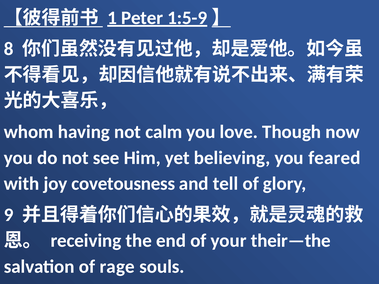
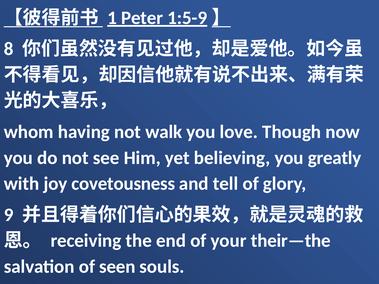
calm: calm -> walk
feared: feared -> greatly
rage: rage -> seen
